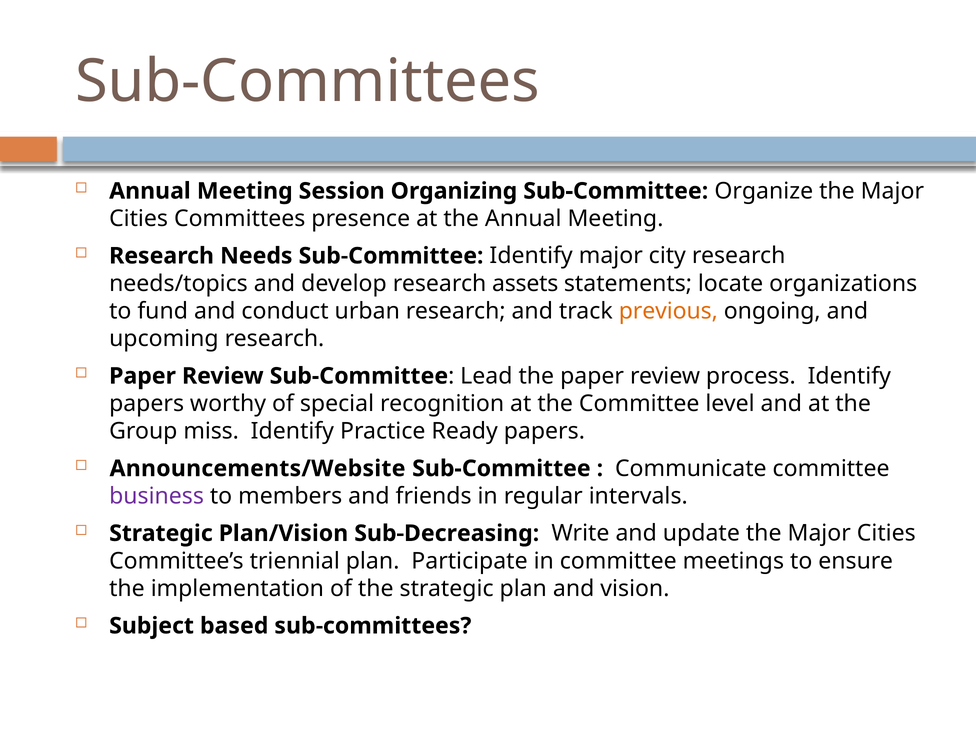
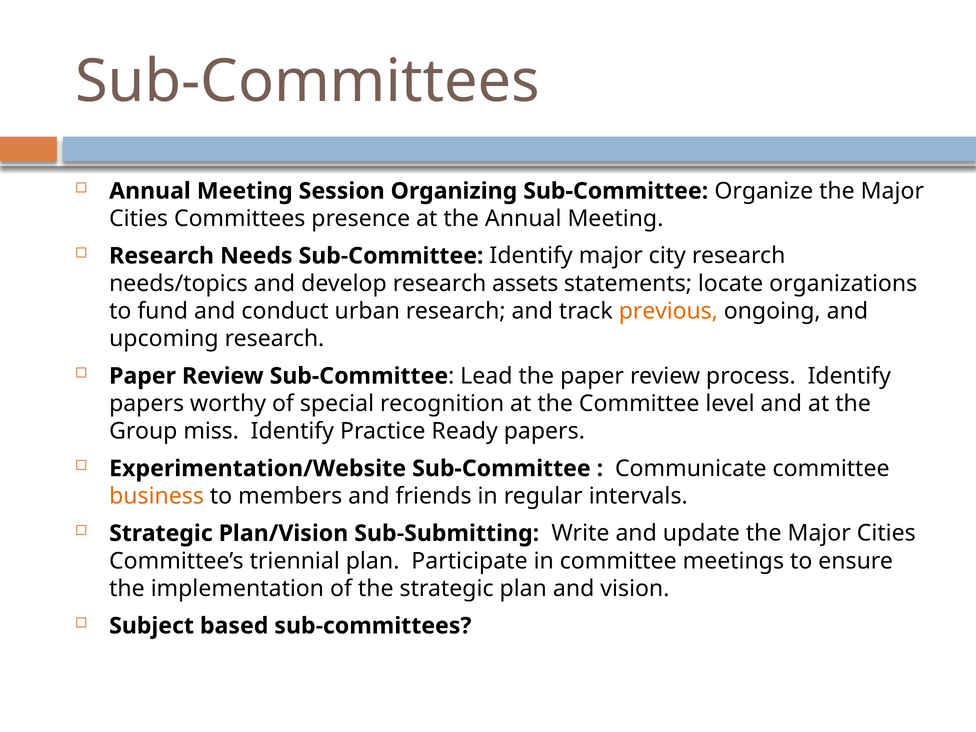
Announcements/Website: Announcements/Website -> Experimentation/Website
business colour: purple -> orange
Sub-Decreasing: Sub-Decreasing -> Sub-Submitting
